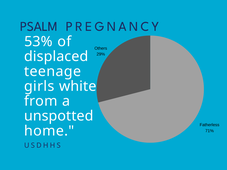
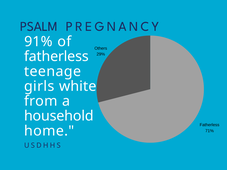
53%: 53% -> 91%
displaced at (56, 57): displaced -> fatherless
unspotted: unspotted -> household
